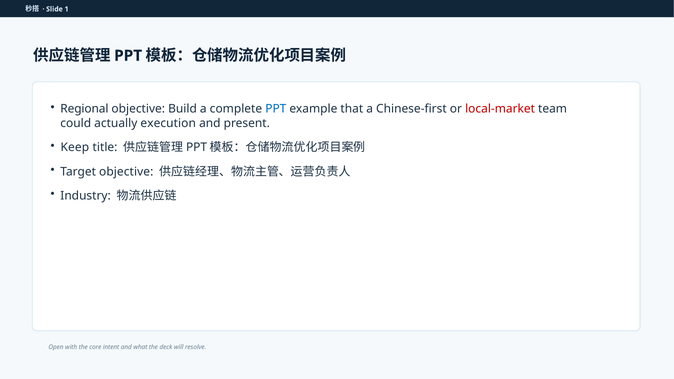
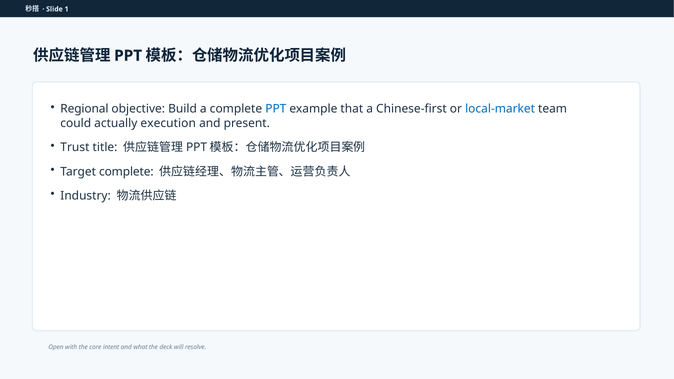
local-market colour: red -> blue
Keep: Keep -> Trust
Target objective: objective -> complete
